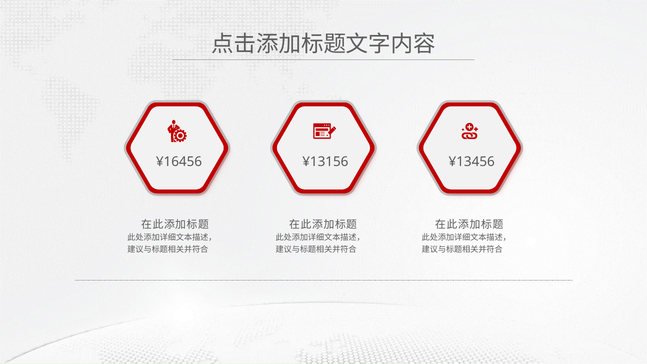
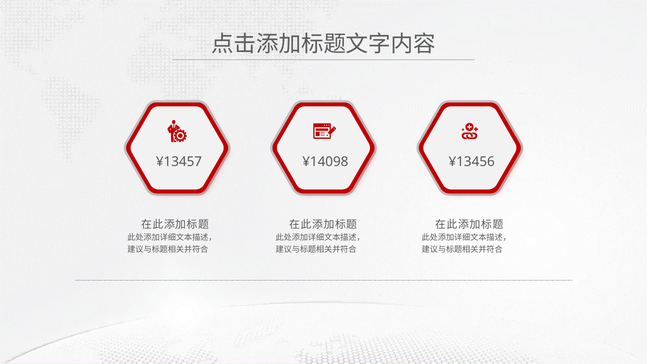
¥16456: ¥16456 -> ¥13457
¥13156: ¥13156 -> ¥14098
